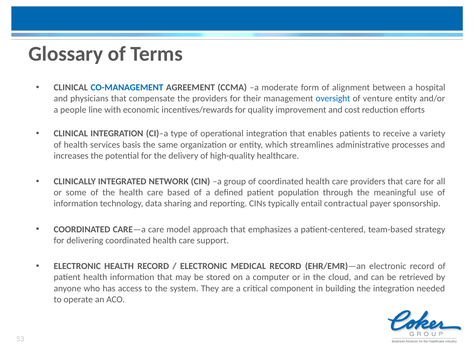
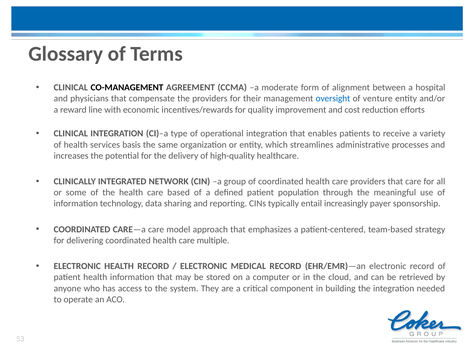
CO-MANAGEMENT colour: blue -> black
people: people -> reward
contractual: contractual -> increasingly
support: support -> multiple
